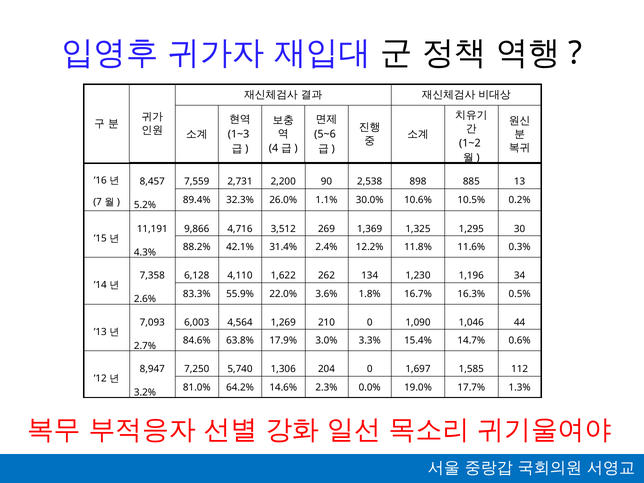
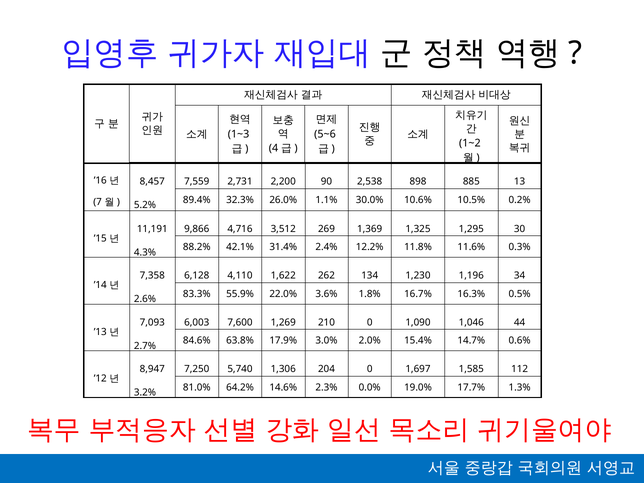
4,564: 4,564 -> 7,600
3.3%: 3.3% -> 2.0%
